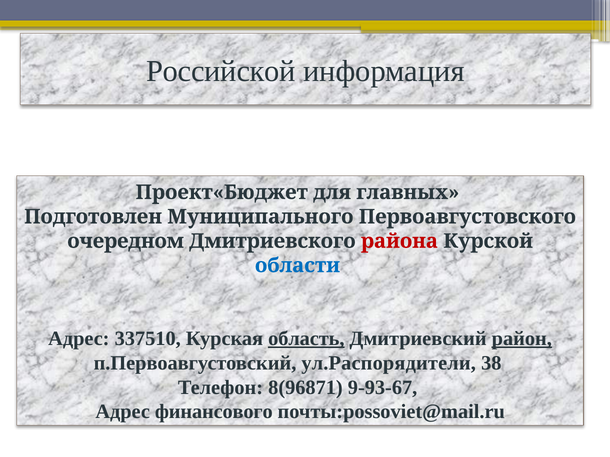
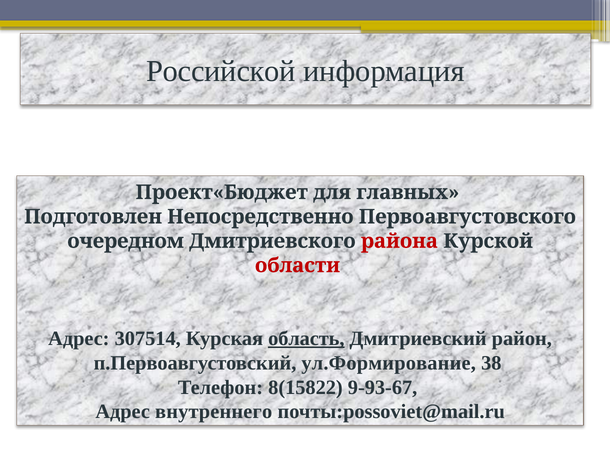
Муниципального: Муниципального -> Непосредственно
области colour: blue -> red
337510: 337510 -> 307514
район underline: present -> none
ул.Распорядители: ул.Распорядители -> ул.Формирование
8(96871: 8(96871 -> 8(15822
финансового: финансового -> внутреннего
